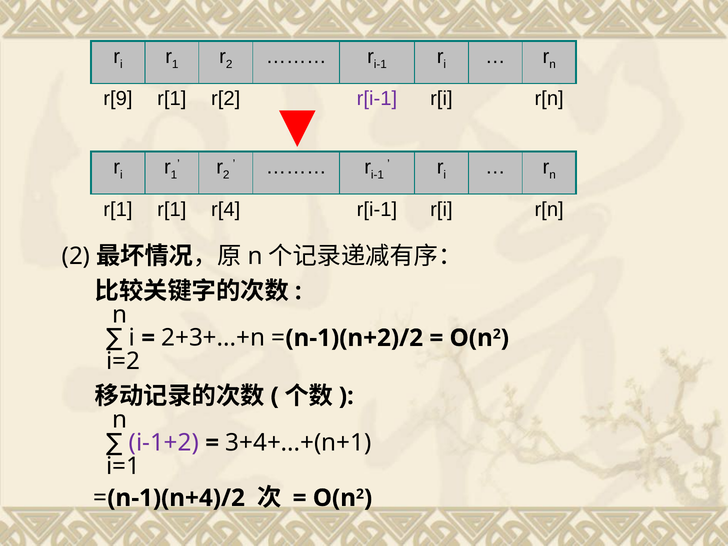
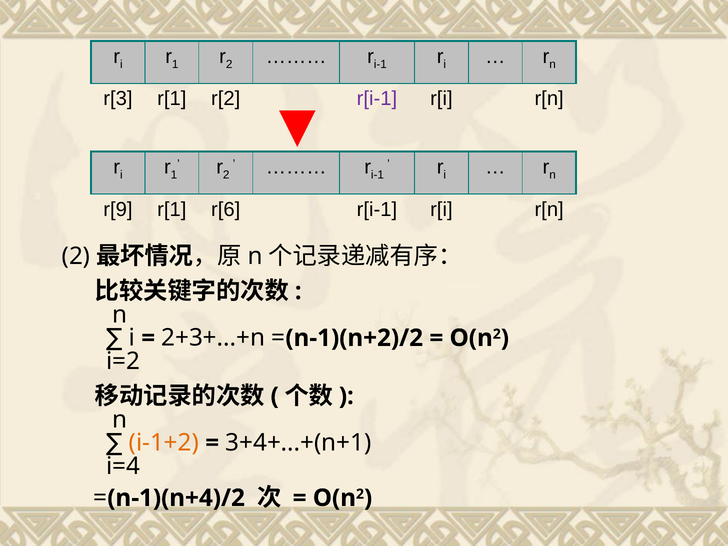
r[9: r[9 -> r[3
r[1 at (118, 209): r[1 -> r[9
r[4: r[4 -> r[6
i-1+2 colour: purple -> orange
i=1: i=1 -> i=4
